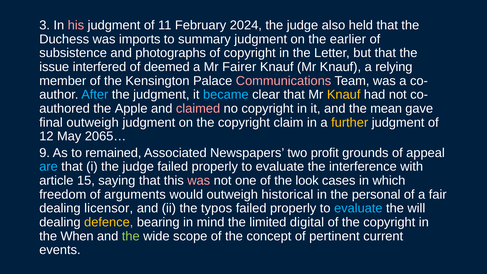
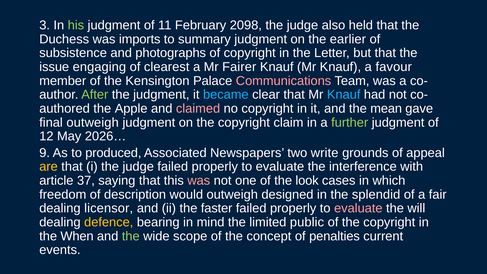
his colour: pink -> light green
2024: 2024 -> 2098
interfered: interfered -> engaging
deemed: deemed -> clearest
relying: relying -> favour
After colour: light blue -> light green
Knauf at (344, 95) colour: yellow -> light blue
further colour: yellow -> light green
2065…: 2065… -> 2026…
remained: remained -> produced
profit: profit -> write
are colour: light blue -> yellow
15: 15 -> 37
arguments: arguments -> description
historical: historical -> designed
personal: personal -> splendid
typos: typos -> faster
evaluate at (358, 208) colour: light blue -> pink
digital: digital -> public
pertinent: pertinent -> penalties
